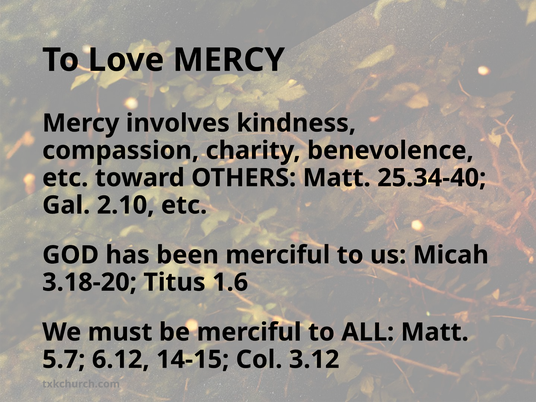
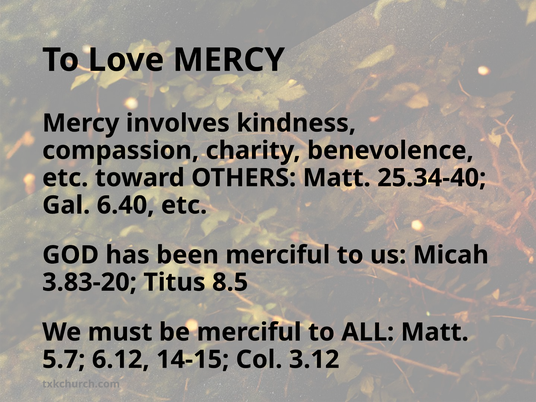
2.10: 2.10 -> 6.40
3.18-20: 3.18-20 -> 3.83-20
1.6: 1.6 -> 8.5
